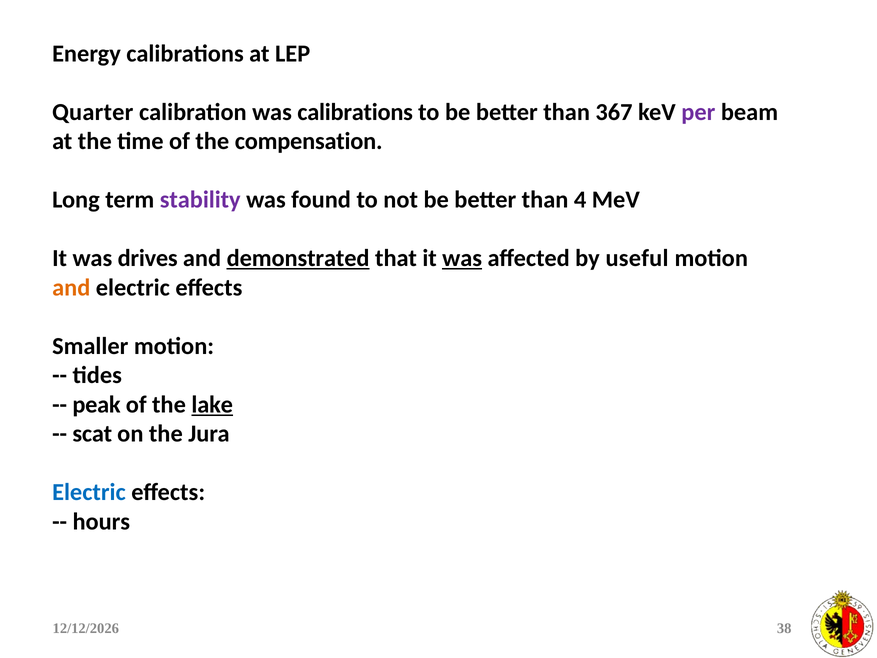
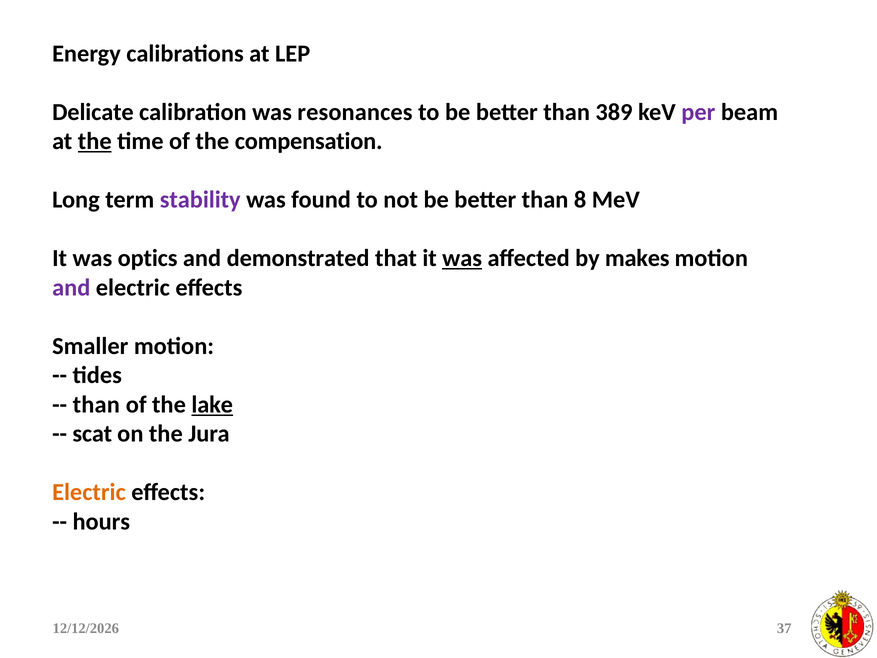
Quarter: Quarter -> Delicate
was calibrations: calibrations -> resonances
367: 367 -> 389
the at (95, 141) underline: none -> present
4: 4 -> 8
drives: drives -> optics
demonstrated underline: present -> none
useful: useful -> makes
and at (71, 288) colour: orange -> purple
peak at (97, 404): peak -> than
Electric at (89, 492) colour: blue -> orange
38: 38 -> 37
